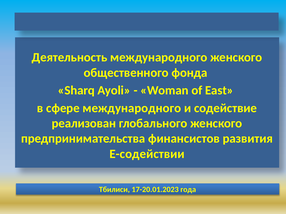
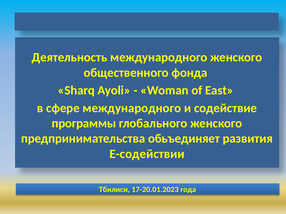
реализован: реализован -> программы
финансистов: финансистов -> обьъединяет
